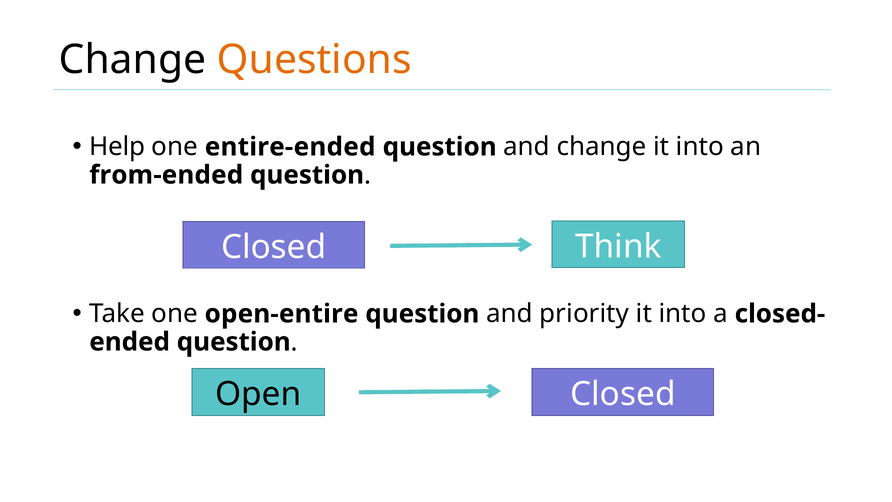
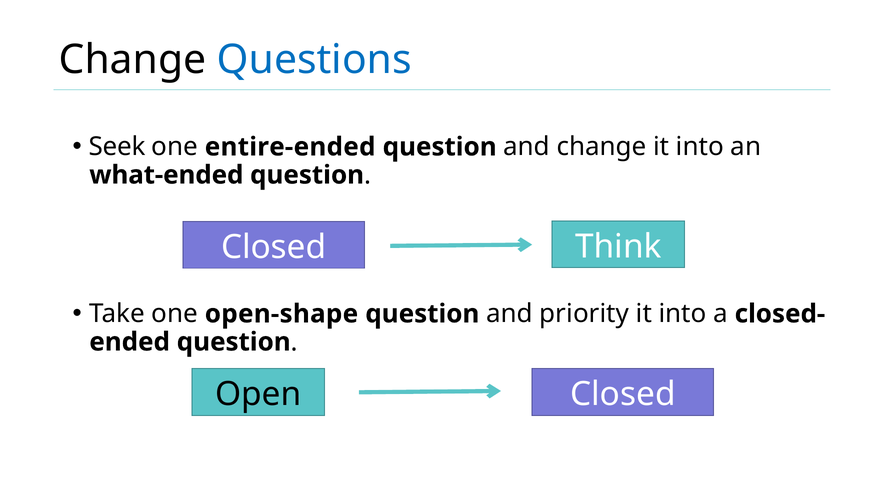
Questions colour: orange -> blue
Help: Help -> Seek
from-ended: from-ended -> what-ended
open-entire: open-entire -> open-shape
